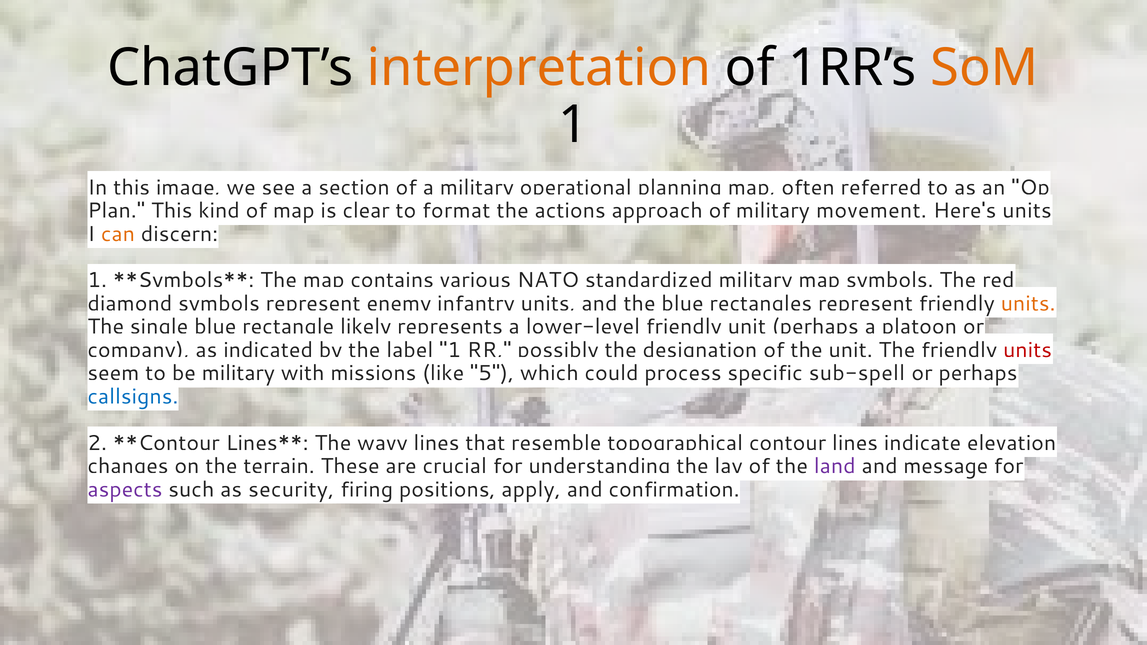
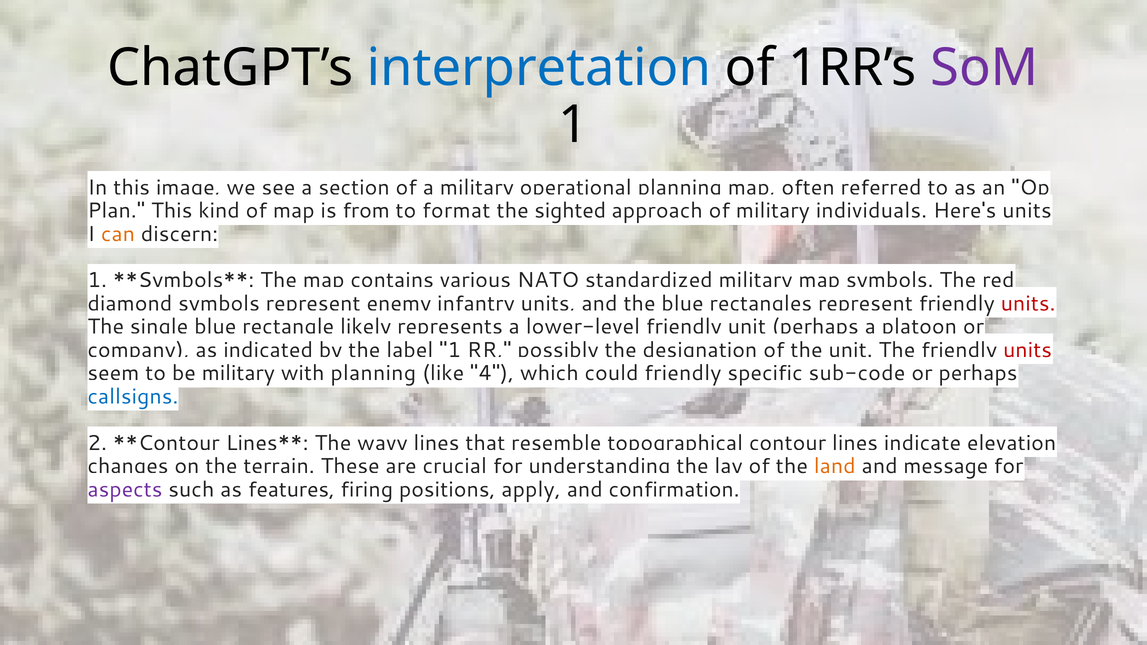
interpretation colour: orange -> blue
SoM colour: orange -> purple
clear: clear -> from
actions: actions -> sighted
movement: movement -> individuals
units at (1028, 304) colour: orange -> red
with missions: missions -> planning
5: 5 -> 4
could process: process -> friendly
sub-spell: sub-spell -> sub-code
land colour: purple -> orange
security: security -> features
